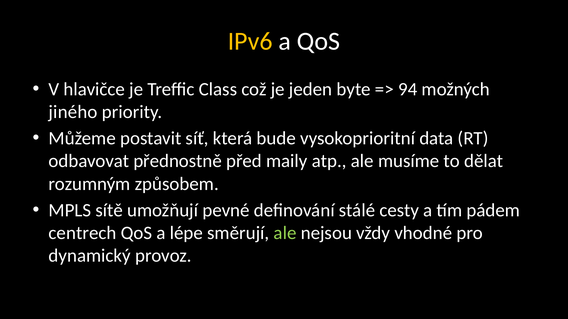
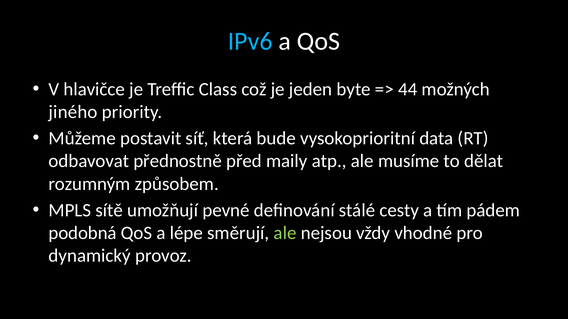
IPv6 colour: yellow -> light blue
94: 94 -> 44
centrech: centrech -> podobná
